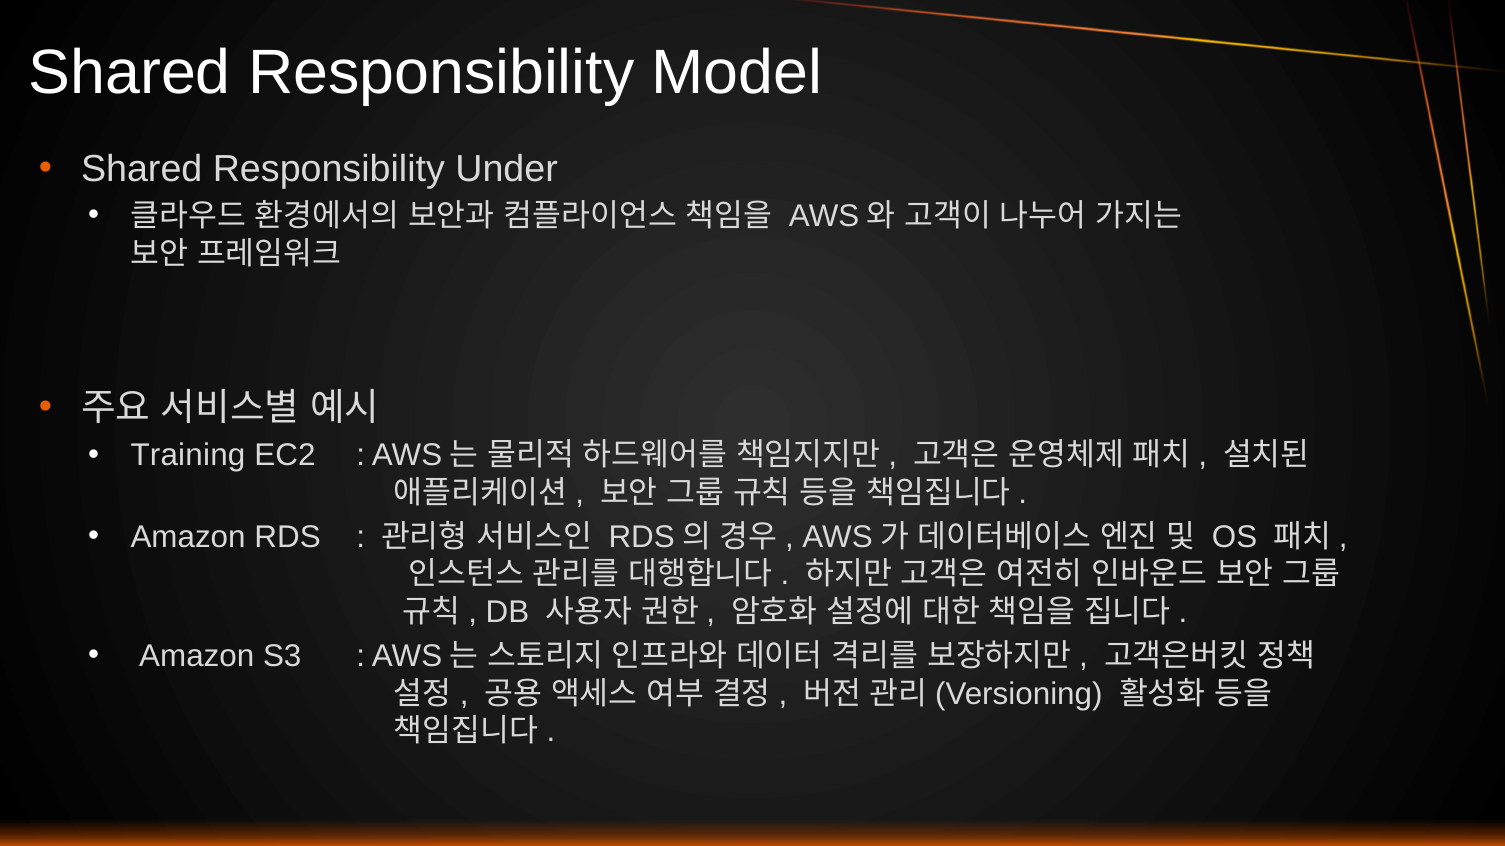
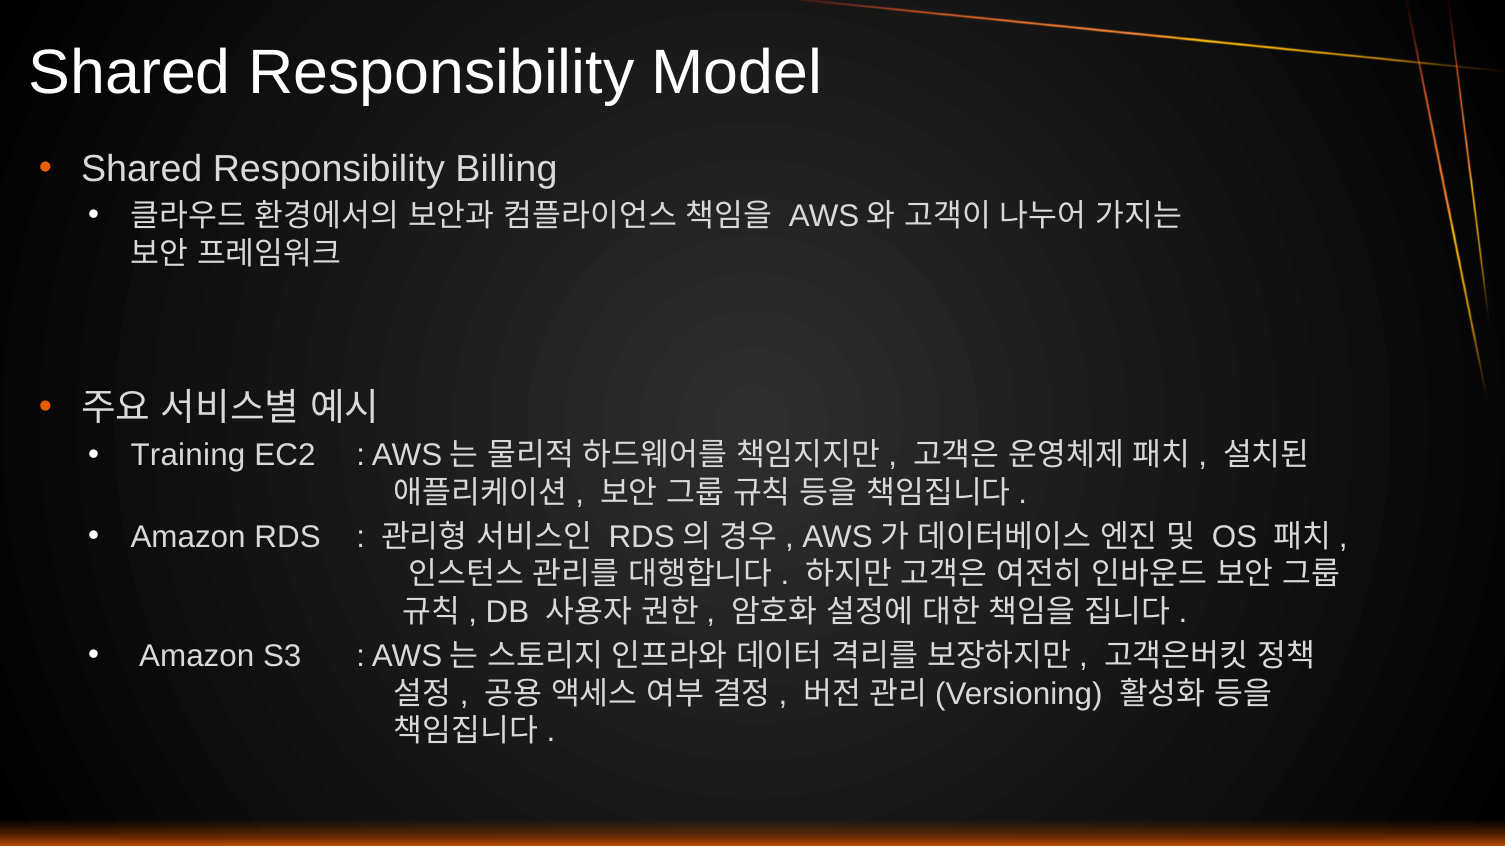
Under: Under -> Billing
